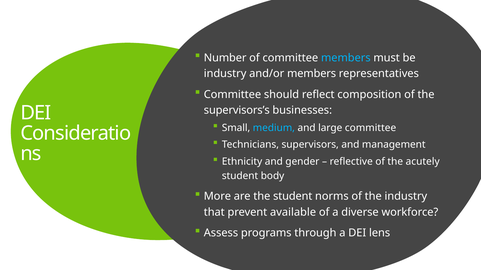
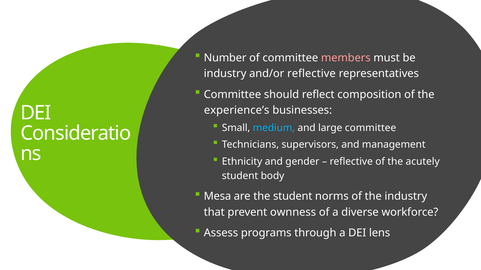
members at (346, 58) colour: light blue -> pink
and/or members: members -> reflective
supervisors’s: supervisors’s -> experience’s
More: More -> Mesa
available: available -> ownness
